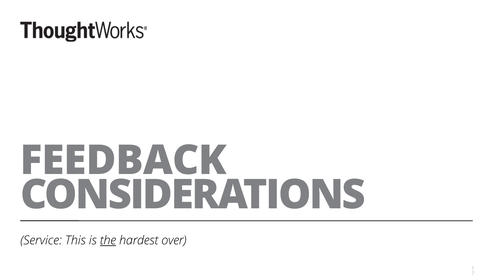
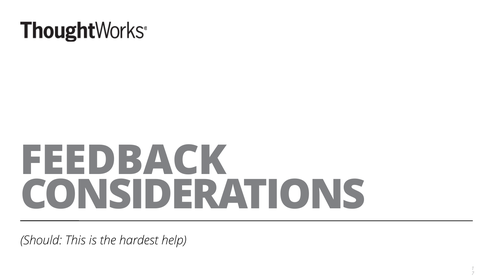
Service: Service -> Should
the underline: present -> none
over: over -> help
